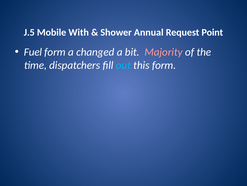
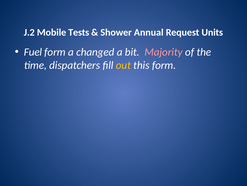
J.5: J.5 -> J.2
With: With -> Tests
Point: Point -> Units
out colour: light blue -> yellow
